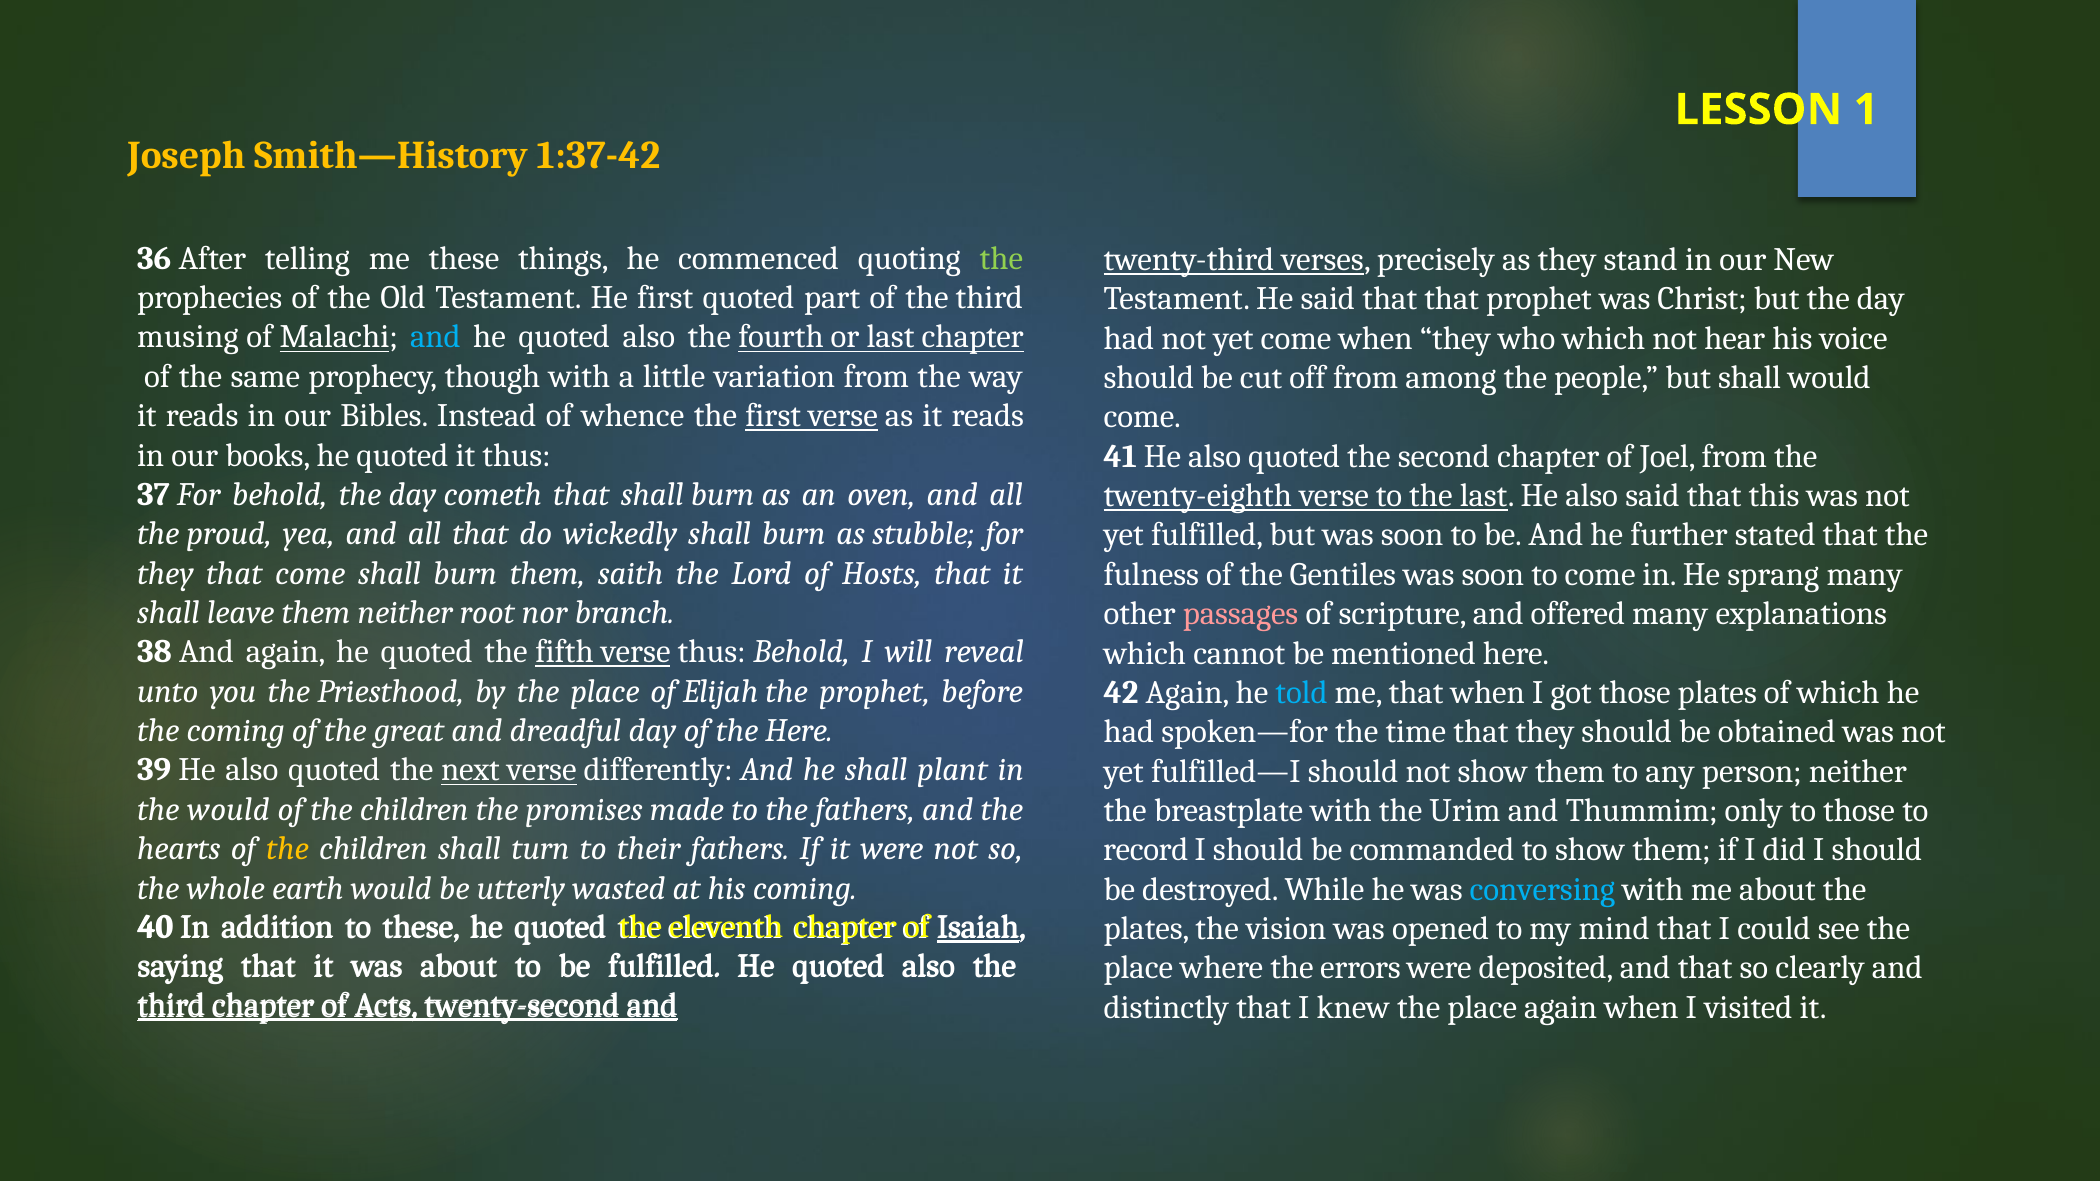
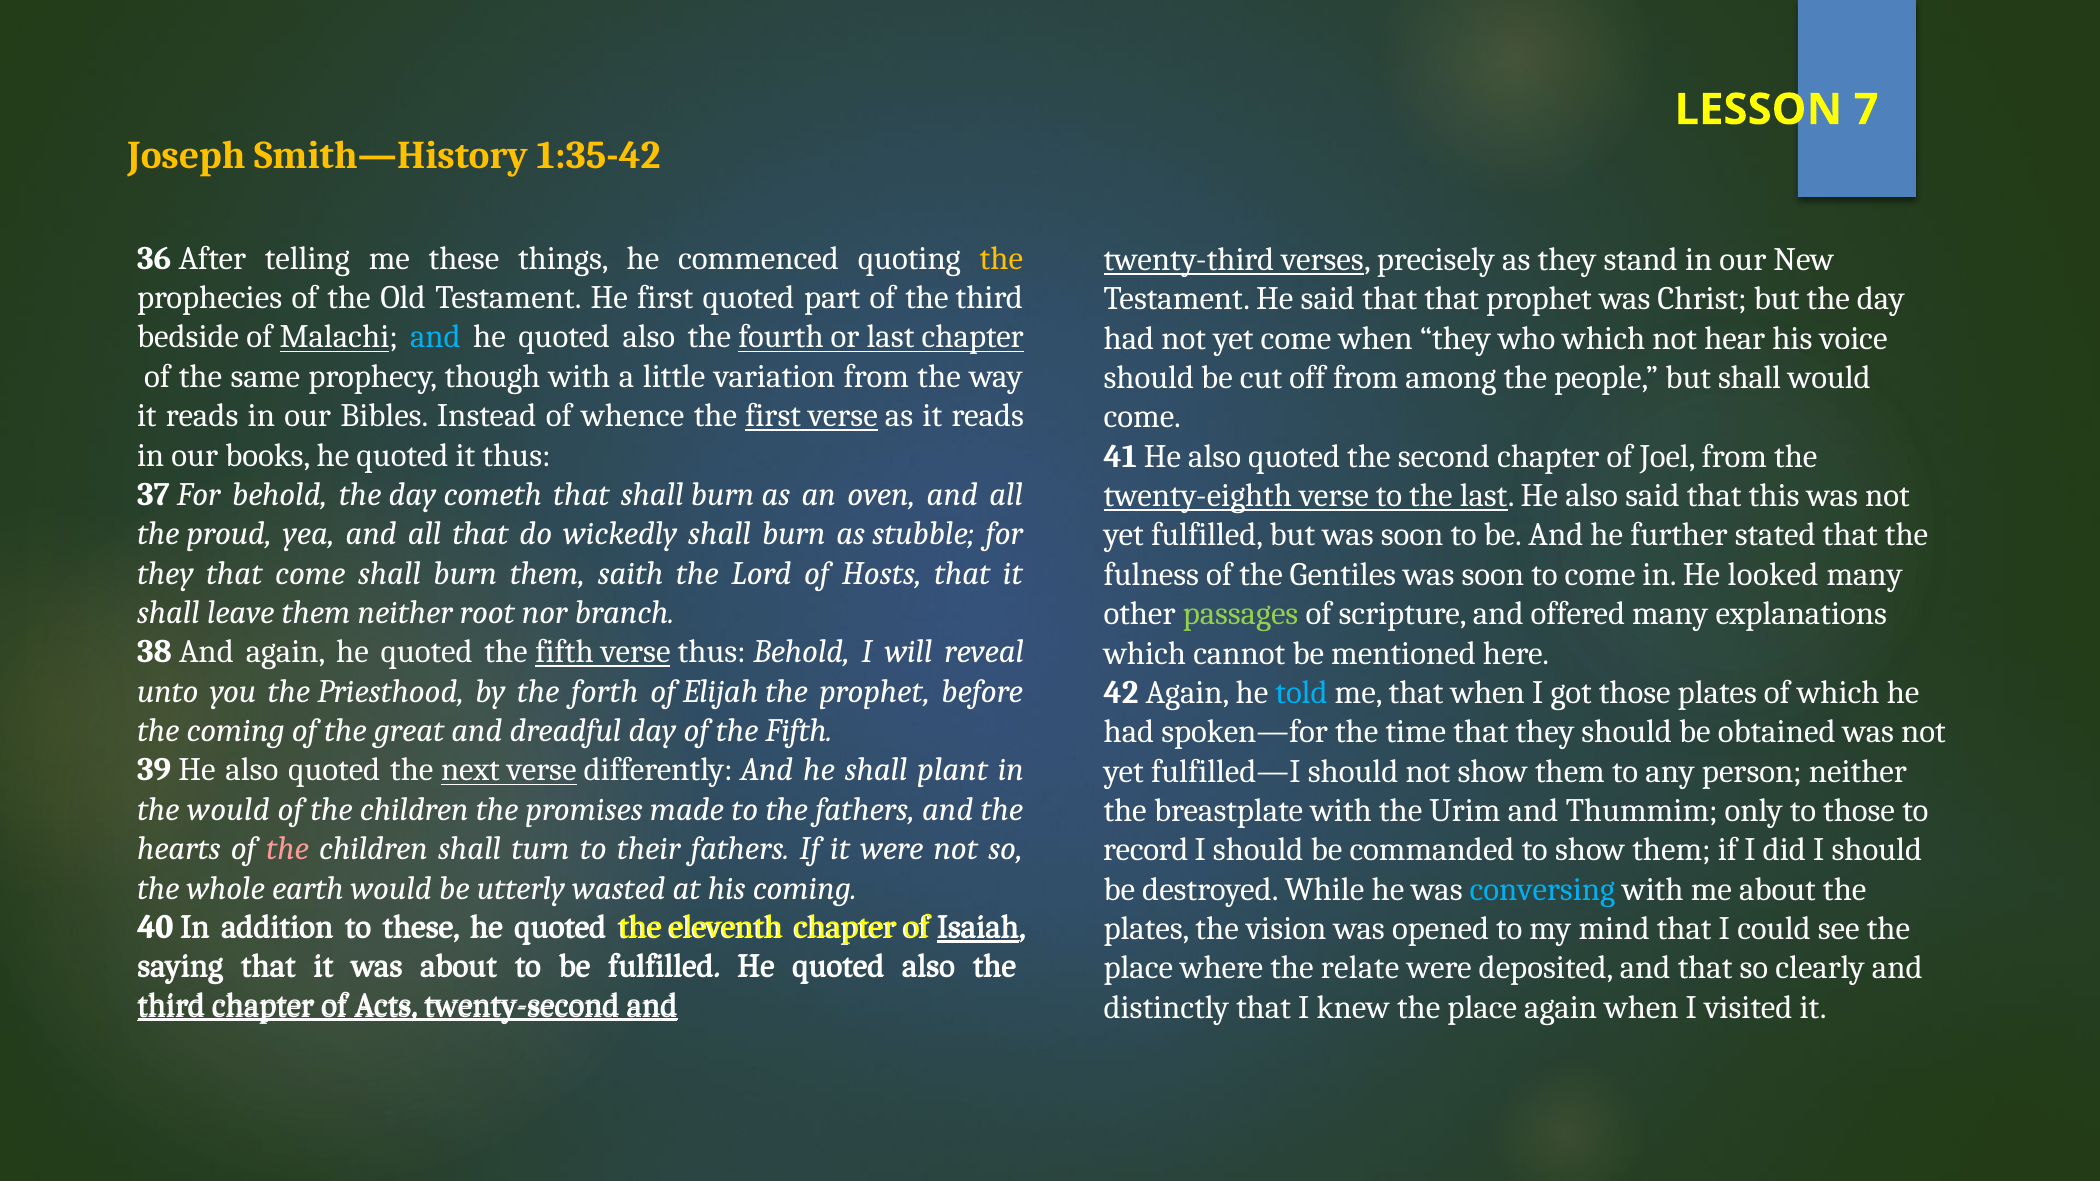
1: 1 -> 7
1:37-42: 1:37-42 -> 1:35-42
the at (1001, 258) colour: light green -> yellow
musing: musing -> bedside
sprang: sprang -> looked
passages colour: pink -> light green
by the place: place -> forth
of the Here: Here -> Fifth
the at (288, 849) colour: yellow -> pink
errors: errors -> relate
